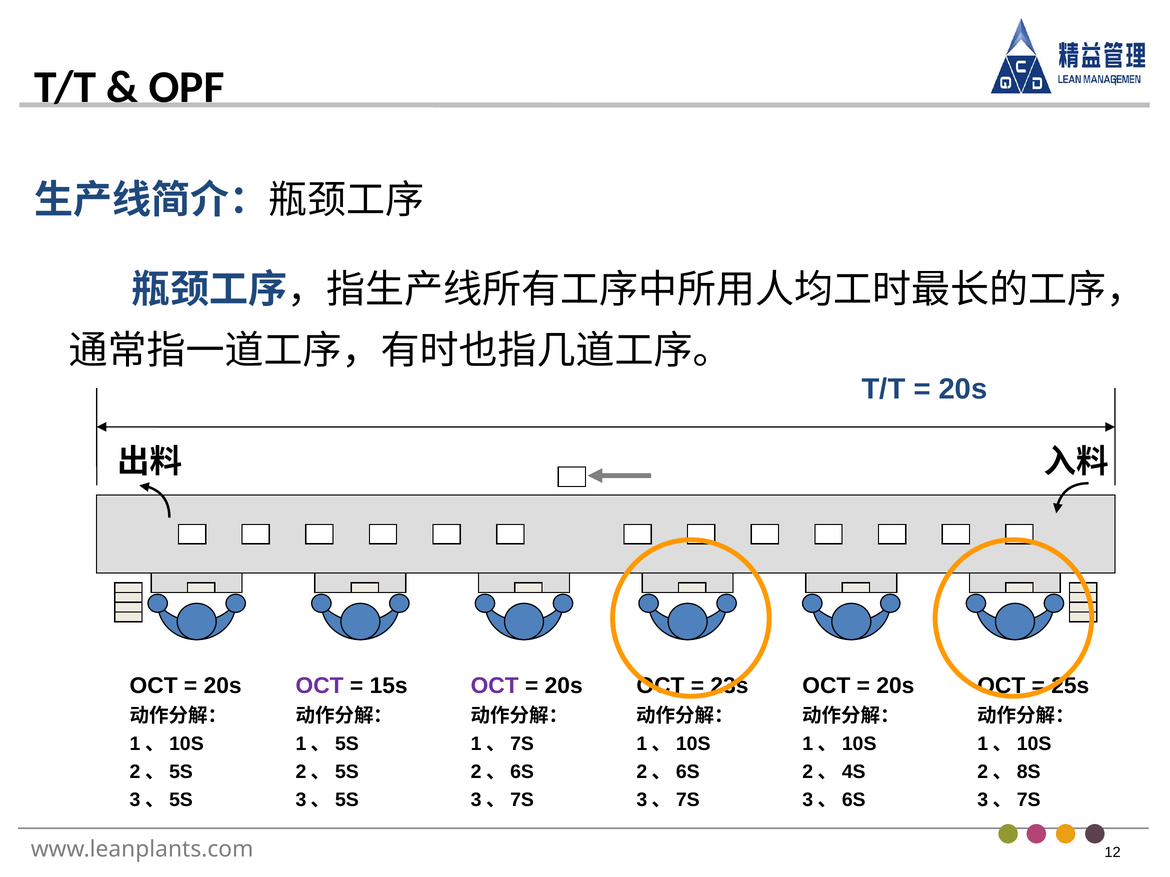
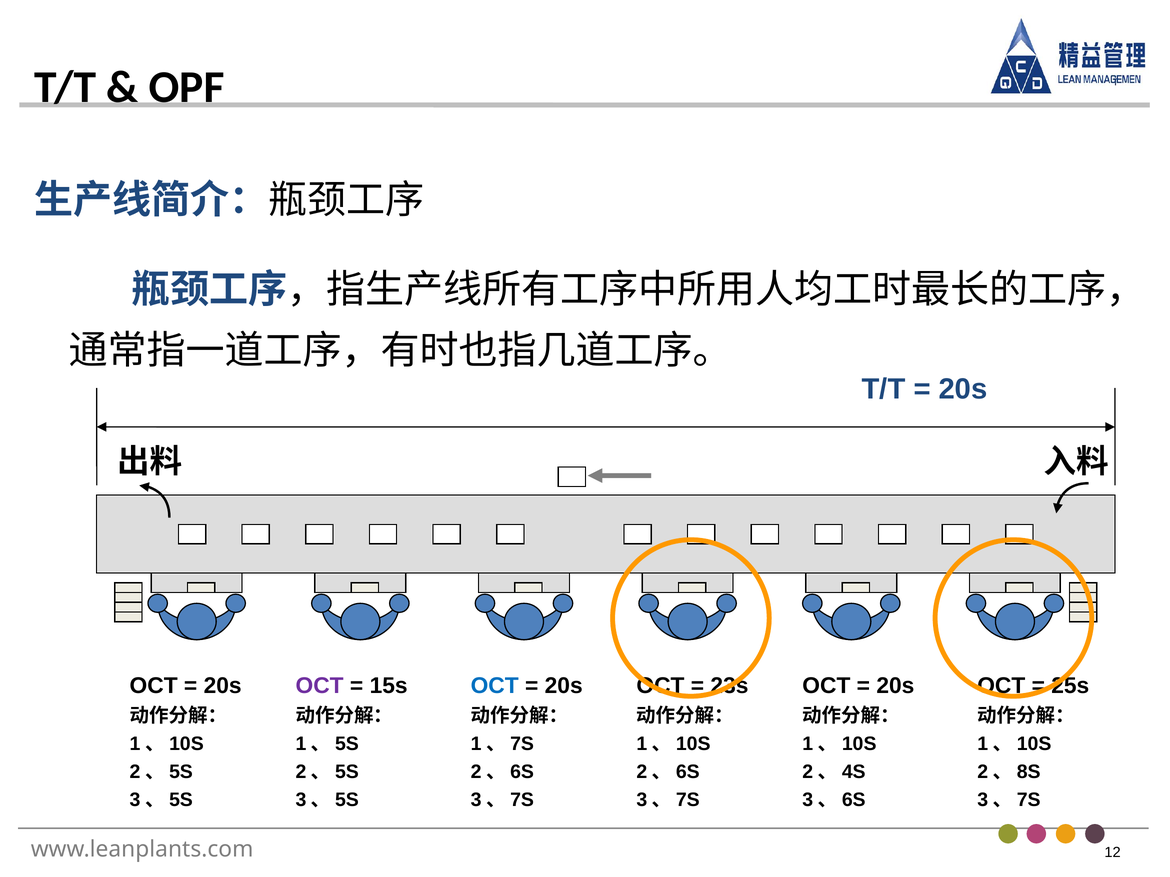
OCT at (495, 686) colour: purple -> blue
